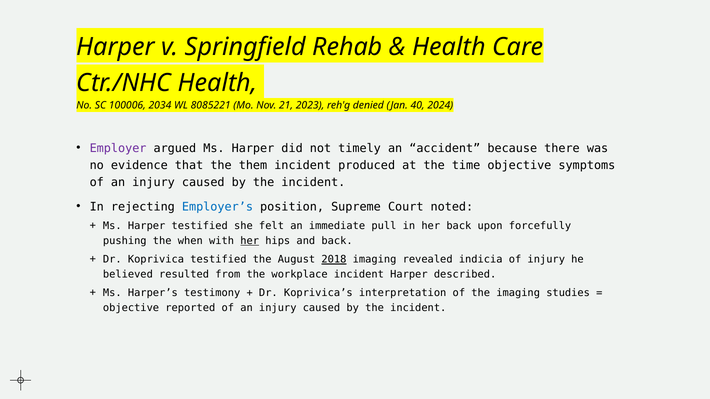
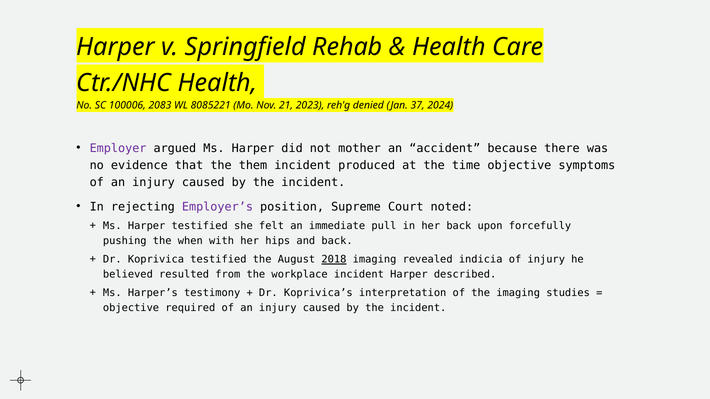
2034: 2034 -> 2083
40: 40 -> 37
timely: timely -> mother
Employer’s colour: blue -> purple
her at (250, 241) underline: present -> none
reported: reported -> required
